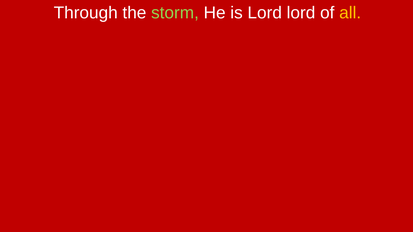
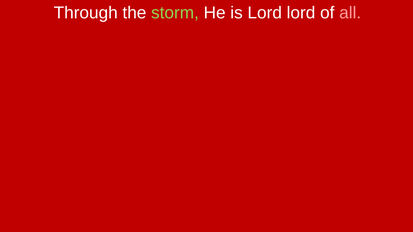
all colour: yellow -> pink
